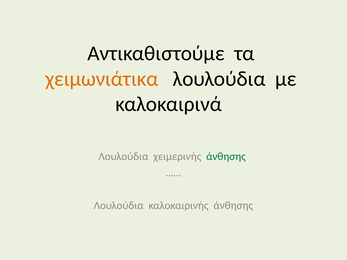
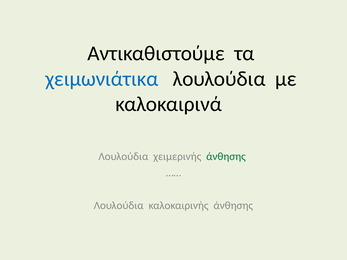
χειμωνιάτικα colour: orange -> blue
